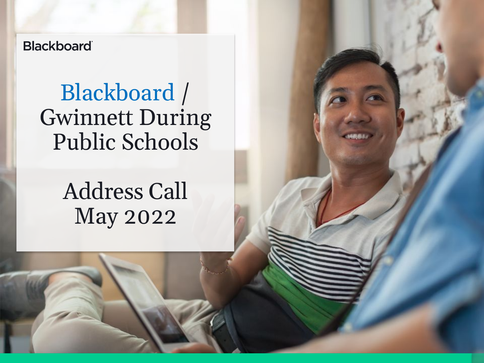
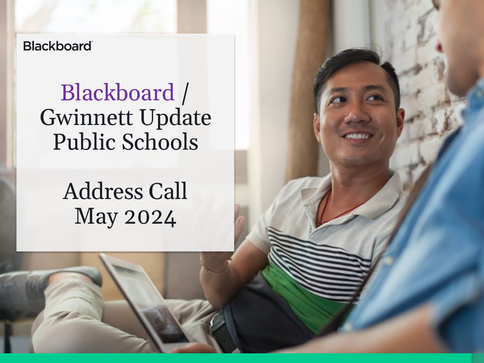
Blackboard colour: blue -> purple
During: During -> Update
2022: 2022 -> 2024
